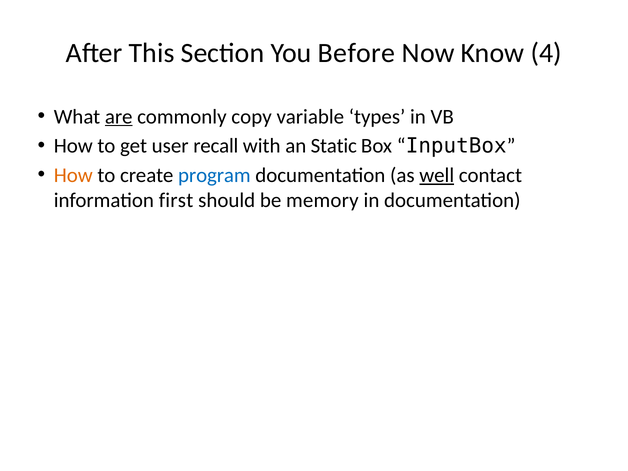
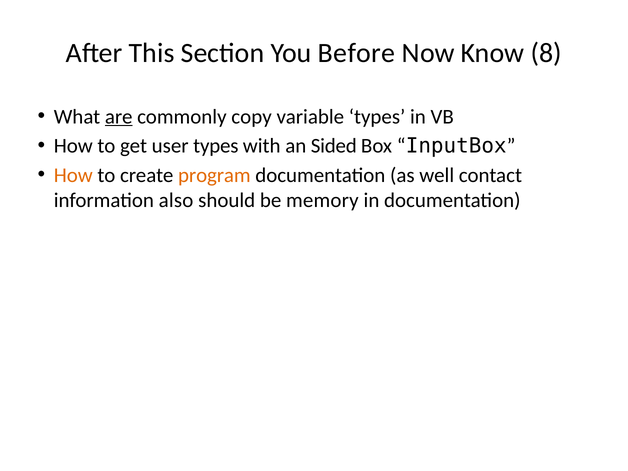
4: 4 -> 8
user recall: recall -> types
Static: Static -> Sided
program colour: blue -> orange
well underline: present -> none
first: first -> also
